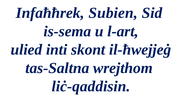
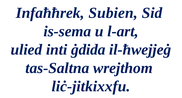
skont: skont -> ġdida
liċ-qaddisin: liċ-qaddisin -> liċ-jitkixxfu
